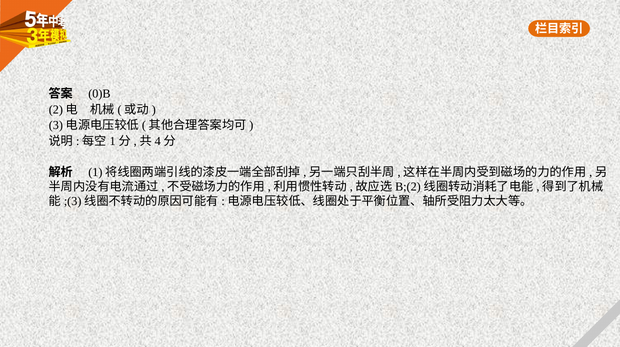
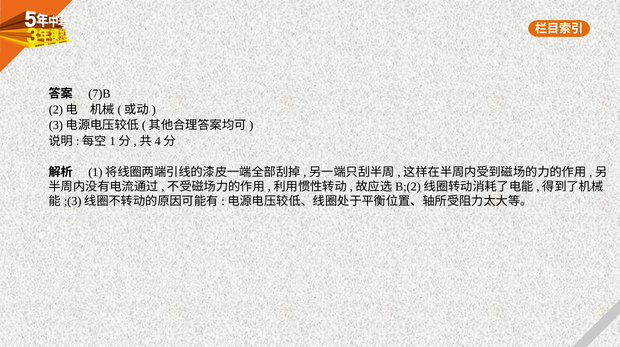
0)B: 0)B -> 7)B
